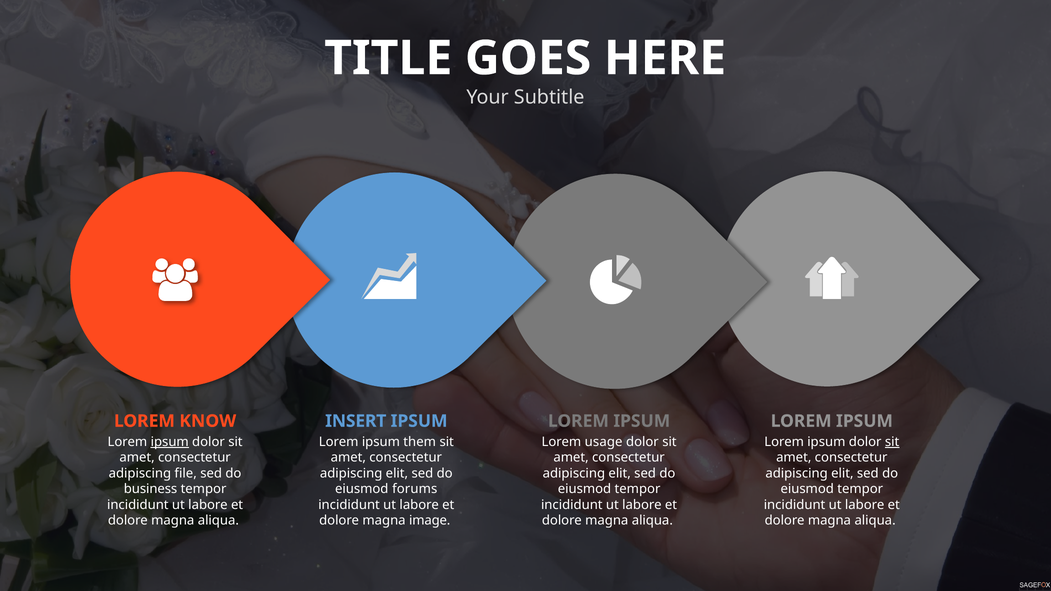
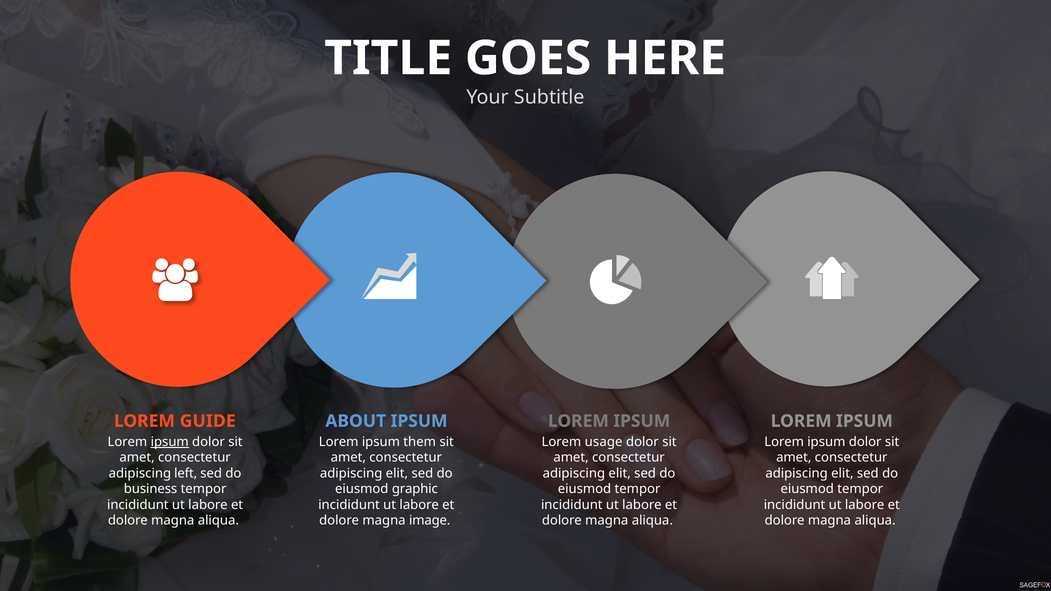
KNOW: KNOW -> GUIDE
INSERT: INSERT -> ABOUT
sit at (892, 442) underline: present -> none
file: file -> left
forums: forums -> graphic
